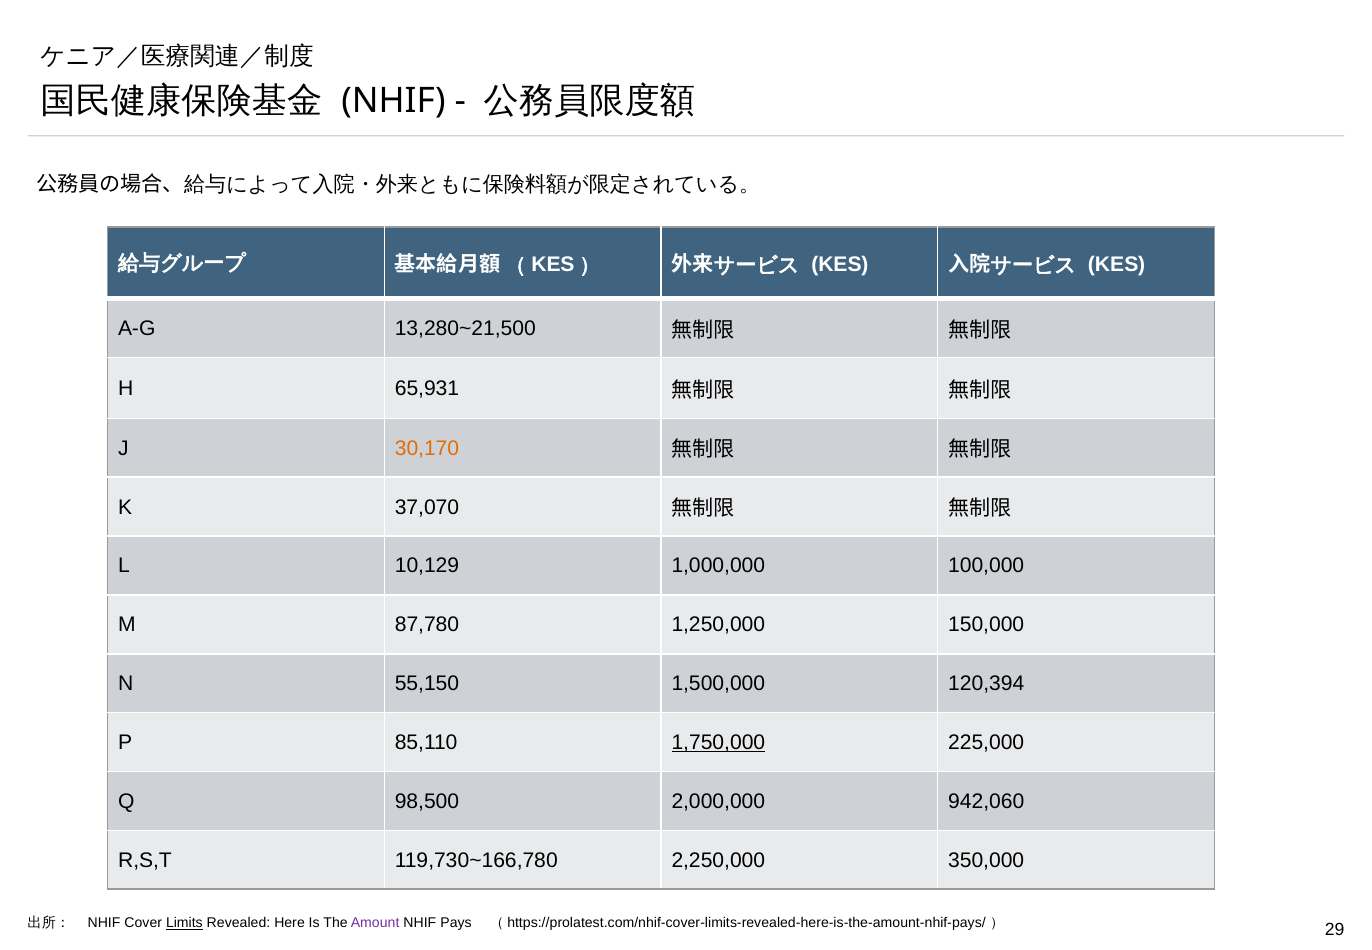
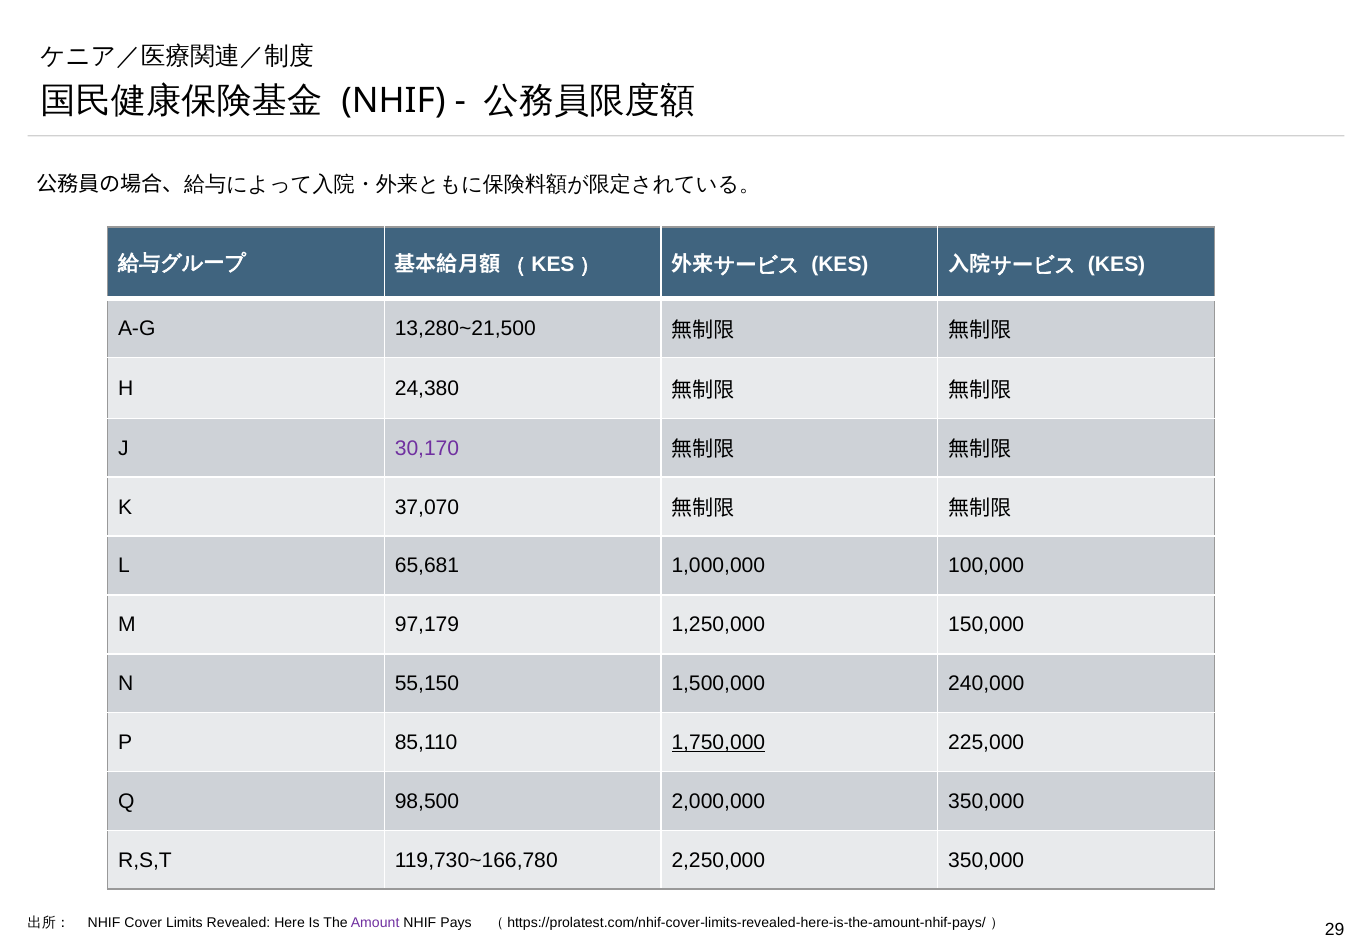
65,931: 65,931 -> 24,380
30,170 colour: orange -> purple
10,129: 10,129 -> 65,681
87,780: 87,780 -> 97,179
120,394: 120,394 -> 240,000
2,000,000 942,060: 942,060 -> 350,000
Limits underline: present -> none
